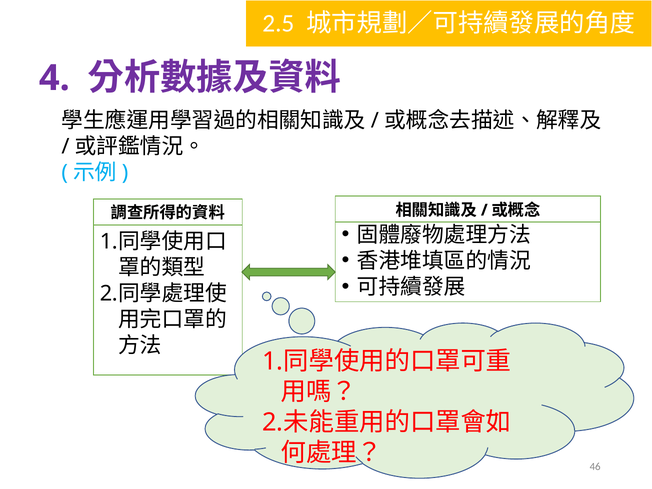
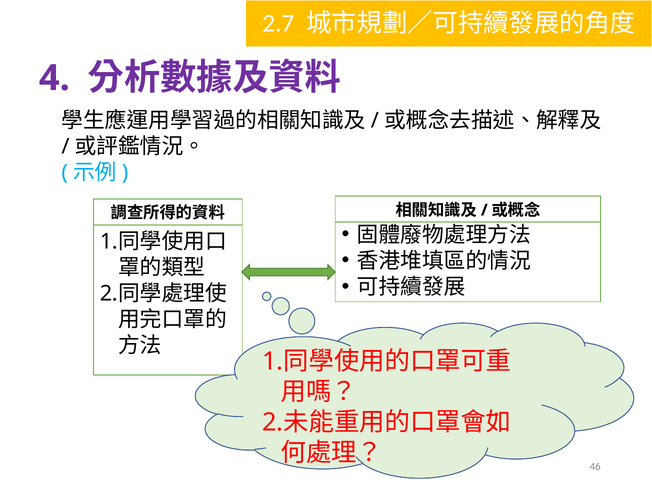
2.5: 2.5 -> 2.7
